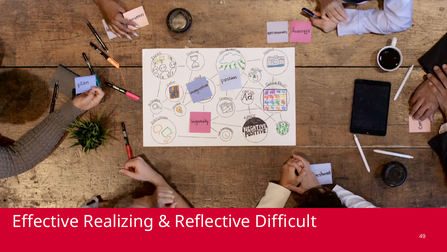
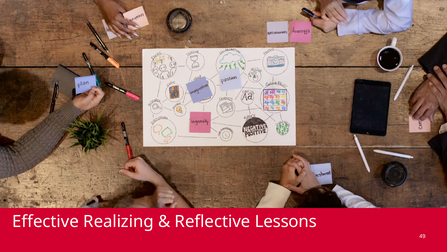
Difficult: Difficult -> Lessons
